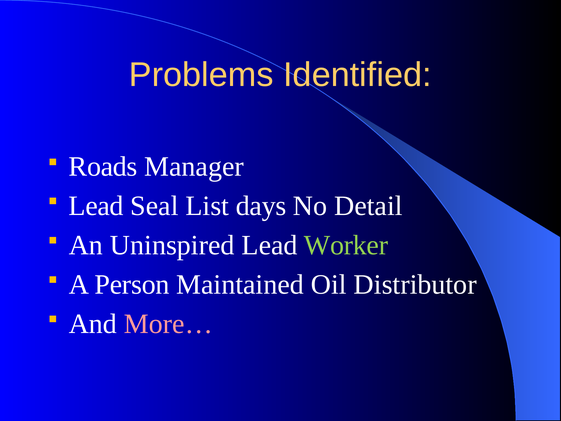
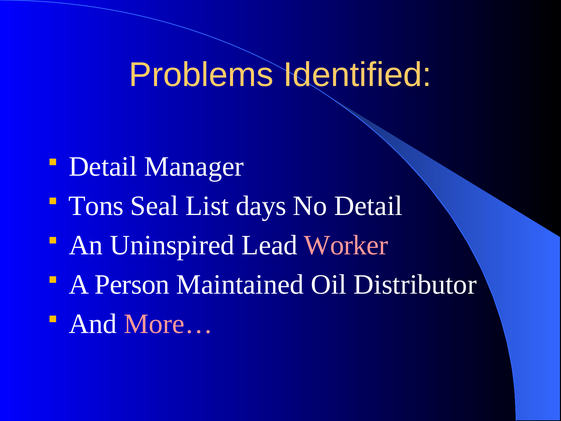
Roads at (103, 167): Roads -> Detail
Lead at (96, 206): Lead -> Tons
Worker colour: light green -> pink
